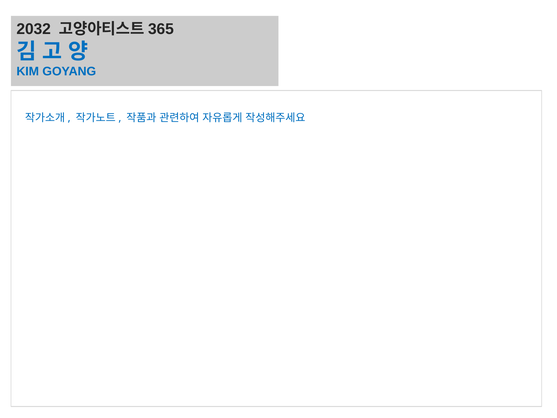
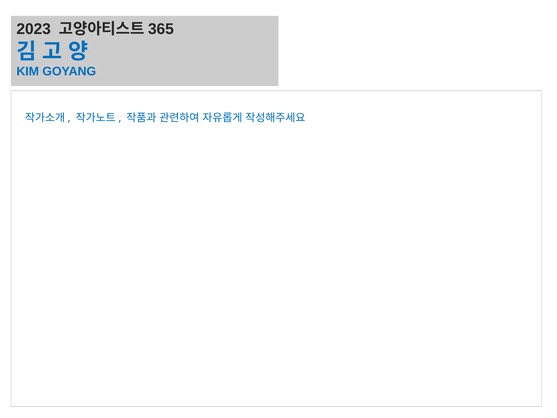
2032: 2032 -> 2023
